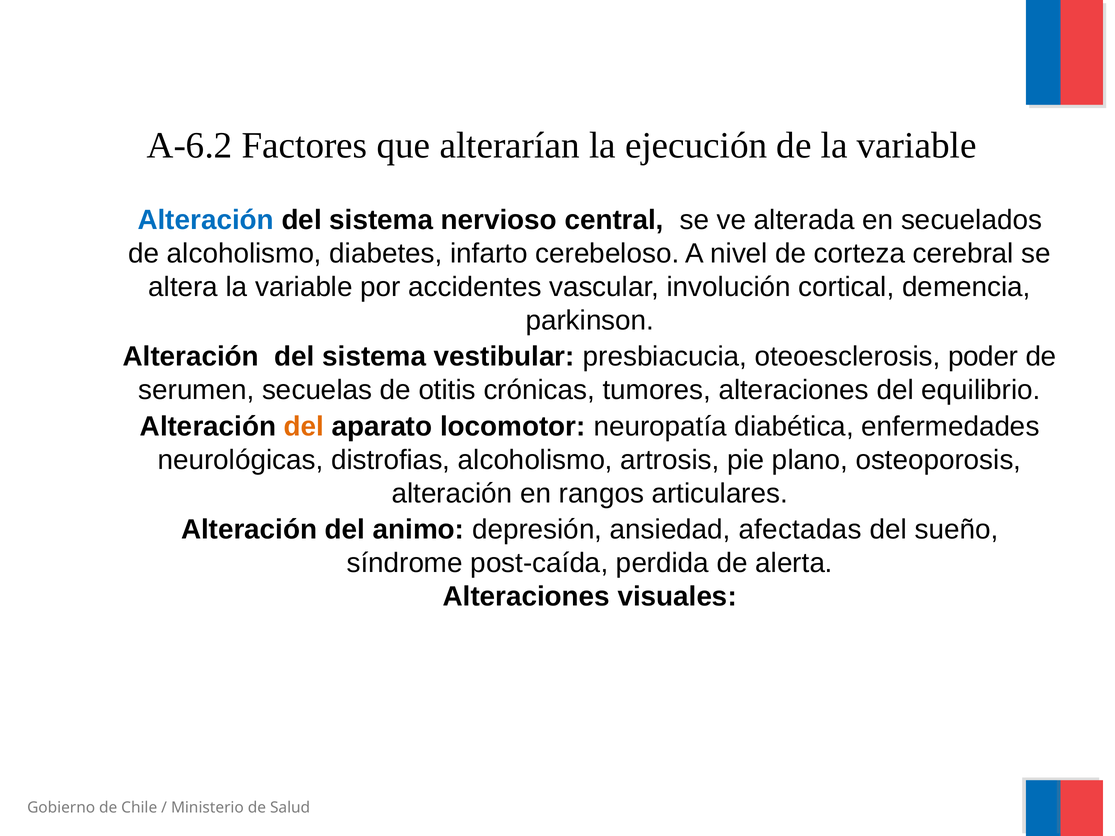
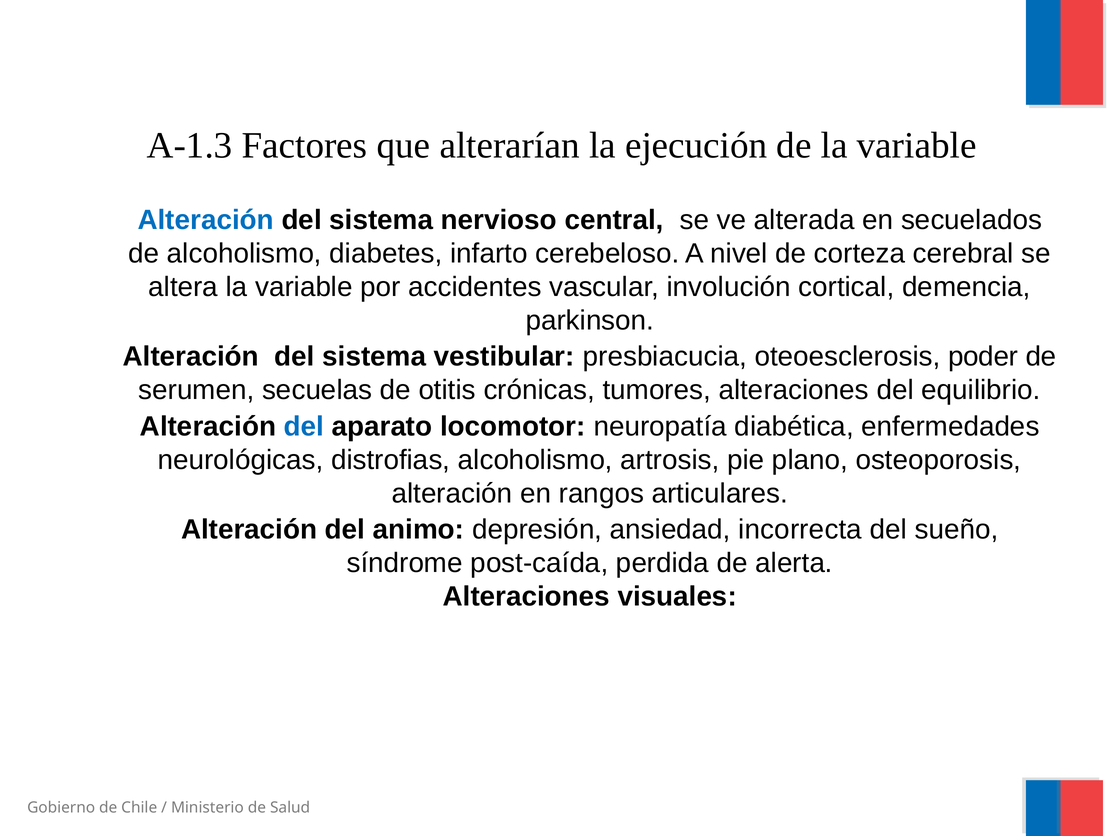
A-6.2: A-6.2 -> A-1.3
del at (304, 427) colour: orange -> blue
afectadas: afectadas -> incorrecta
